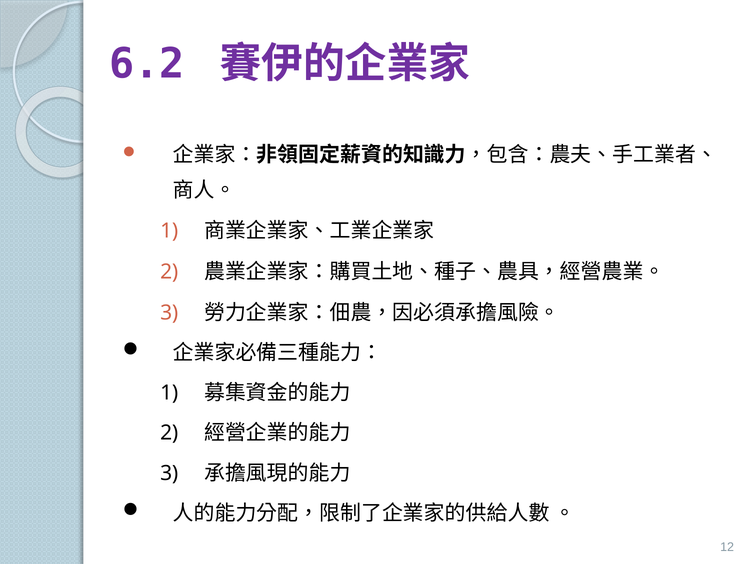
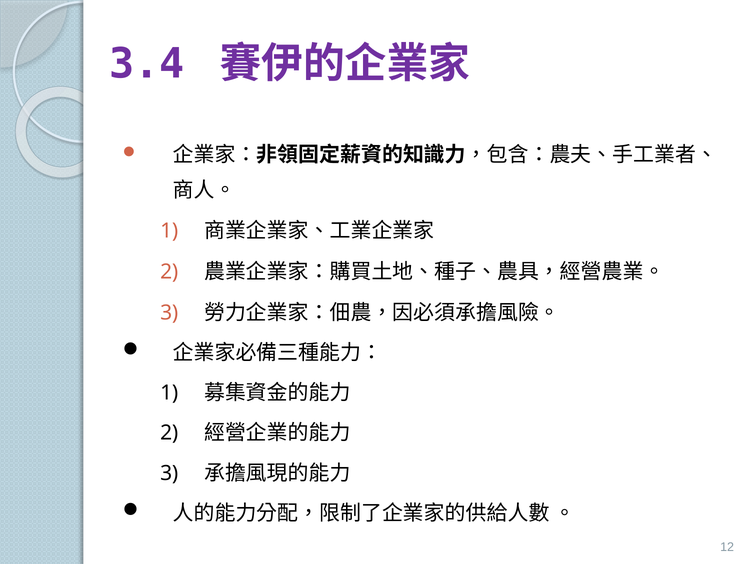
6.2: 6.2 -> 3.4
